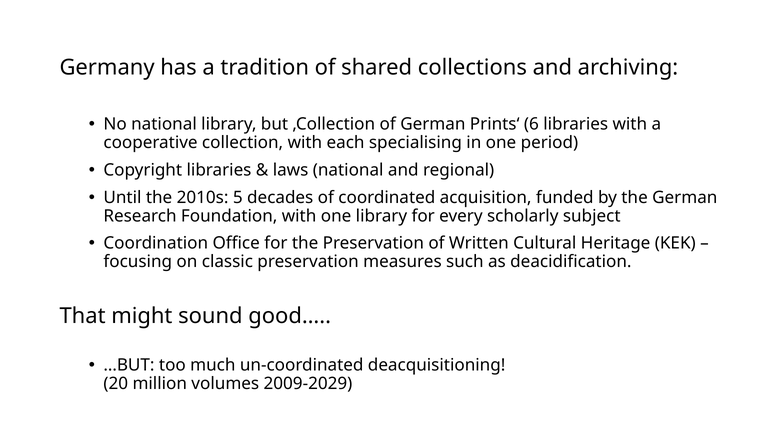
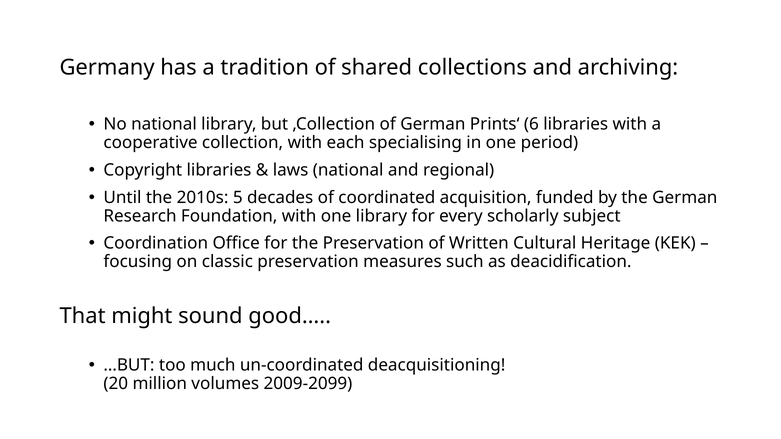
2009-2029: 2009-2029 -> 2009-2099
